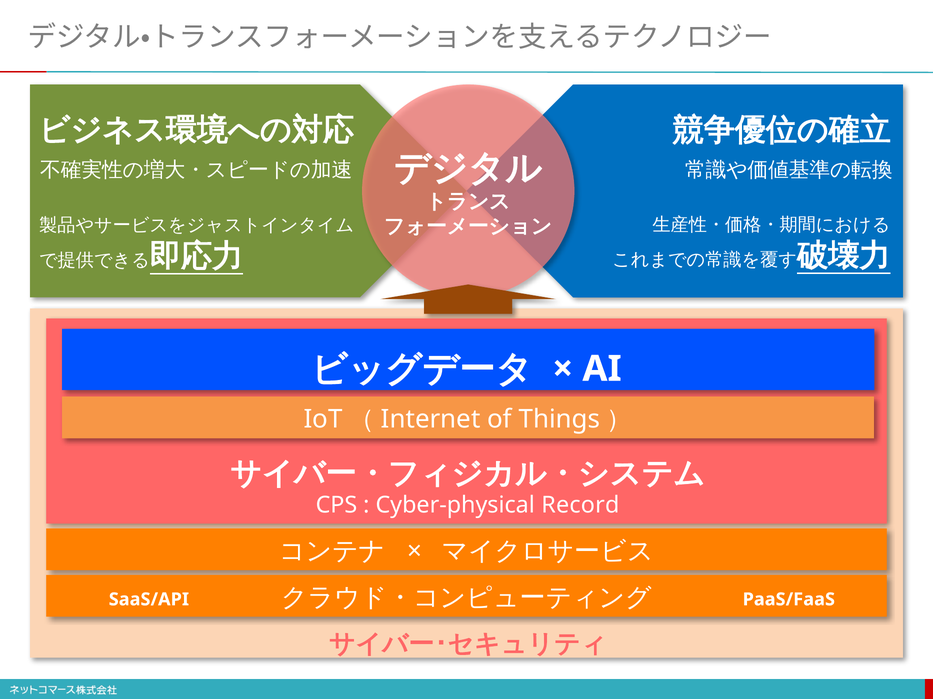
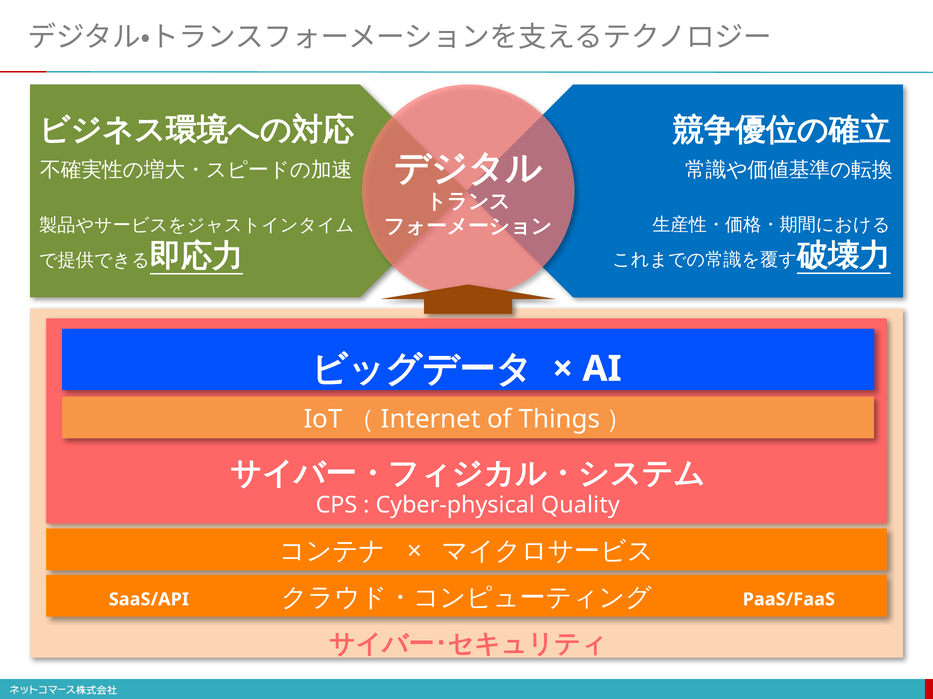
Record: Record -> Quality
